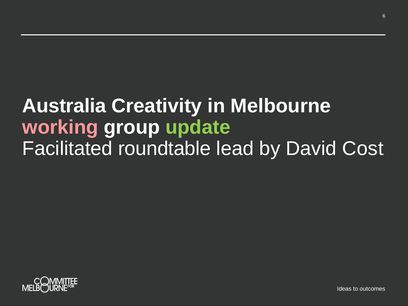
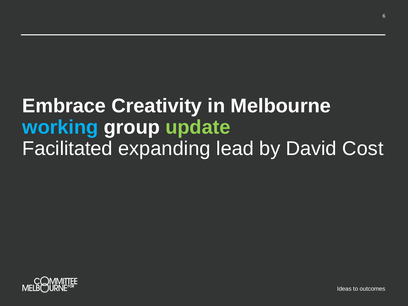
Australia: Australia -> Embrace
working colour: pink -> light blue
roundtable: roundtable -> expanding
